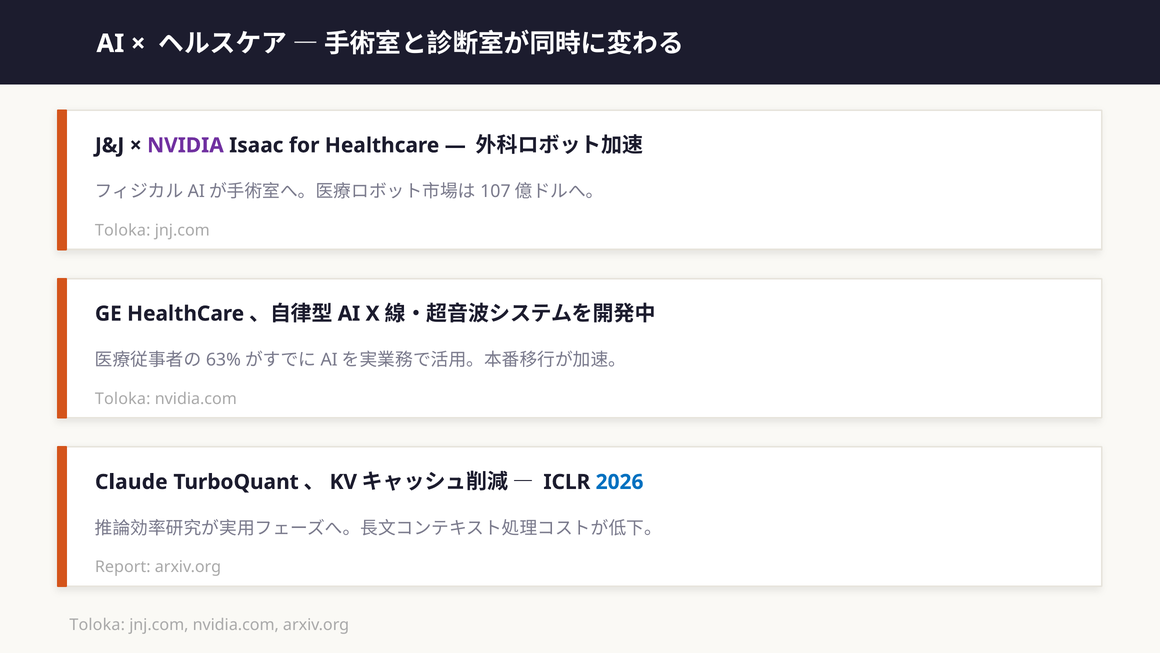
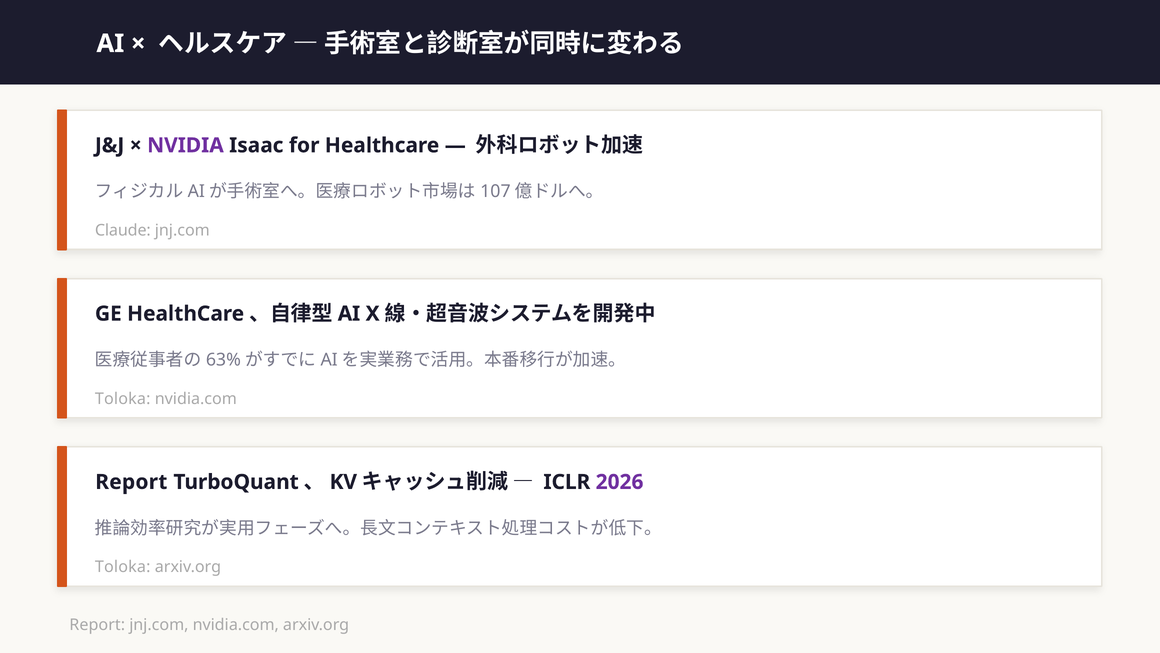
Toloka at (123, 230): Toloka -> Claude
Claude at (131, 482): Claude -> Report
2026 colour: blue -> purple
Report at (123, 567): Report -> Toloka
Toloka at (97, 625): Toloka -> Report
